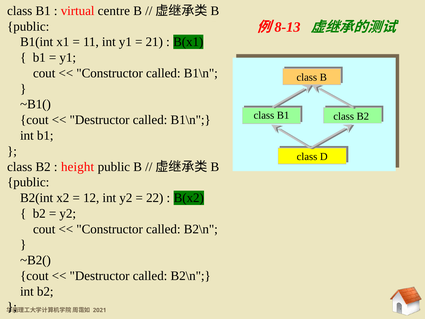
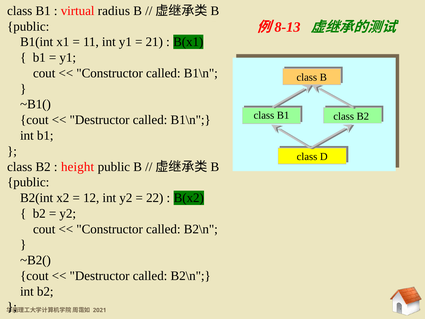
centre: centre -> radius
